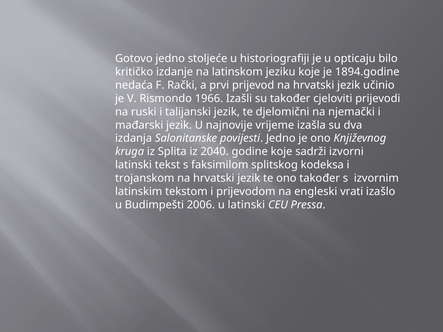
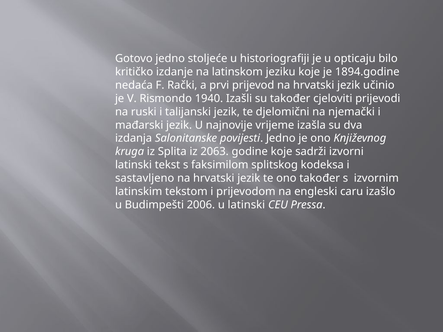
1966: 1966 -> 1940
2040: 2040 -> 2063
trojanskom: trojanskom -> sastavljeno
vrati: vrati -> caru
